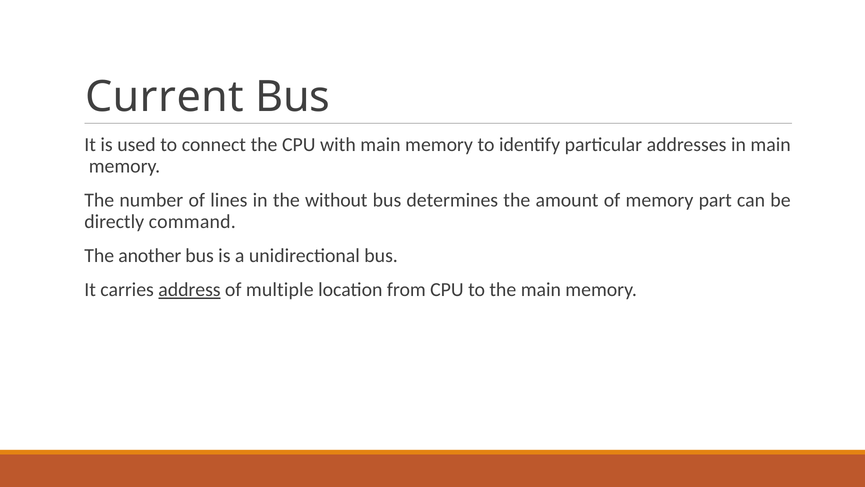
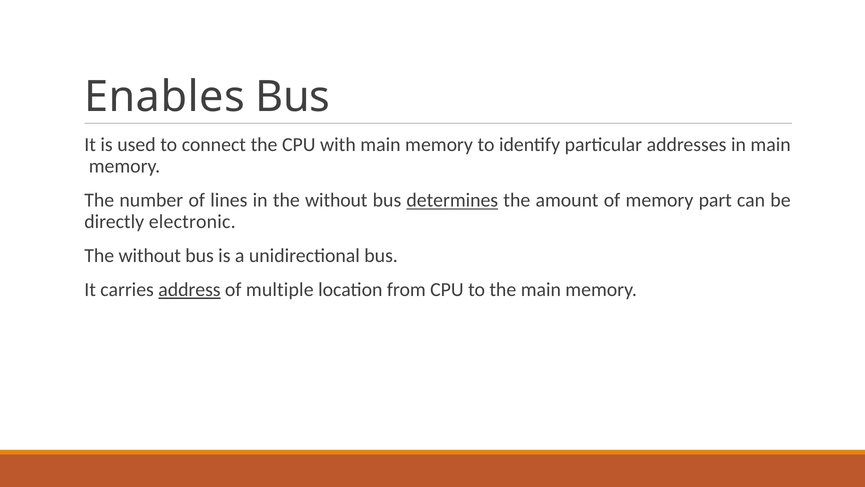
Current: Current -> Enables
determines underline: none -> present
command: command -> electronic
another at (150, 256): another -> without
